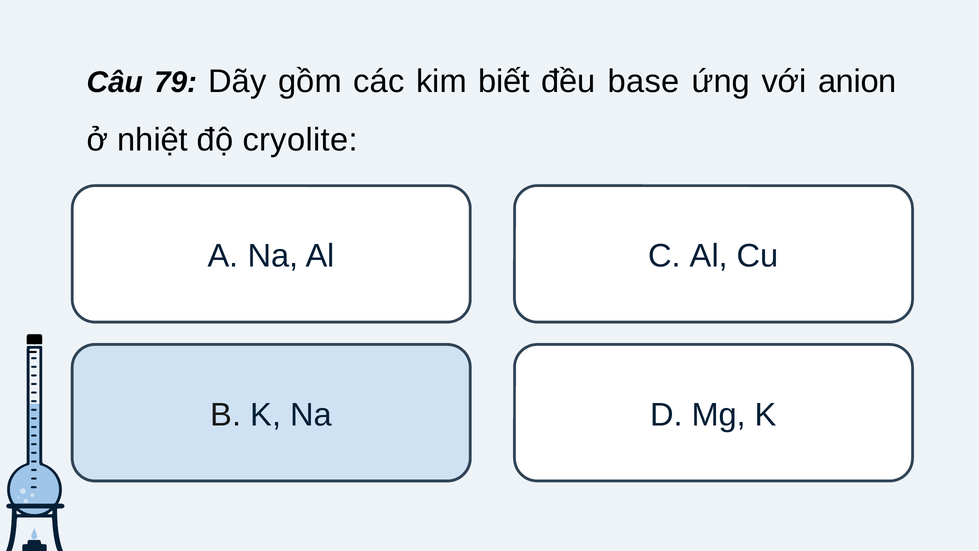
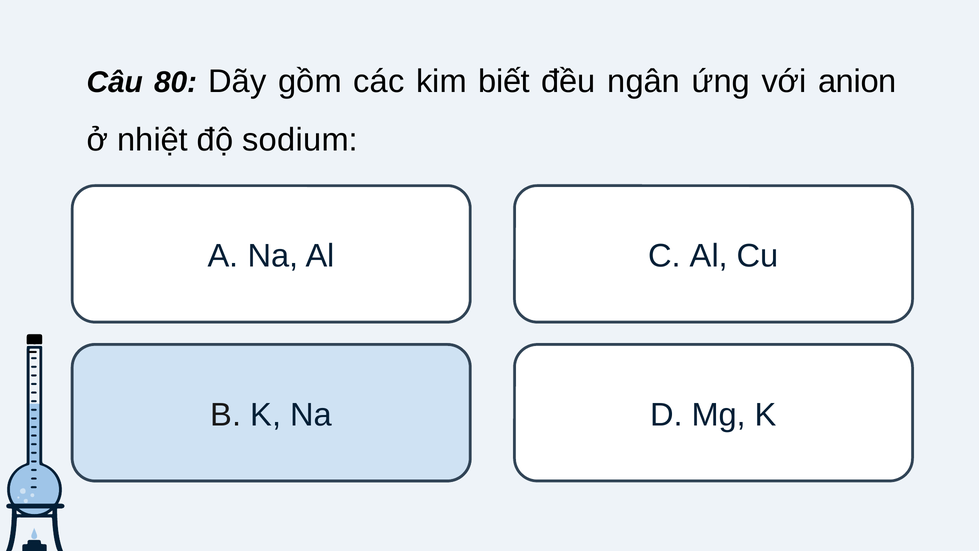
79: 79 -> 80
base: base -> ngân
cryolite: cryolite -> sodium
